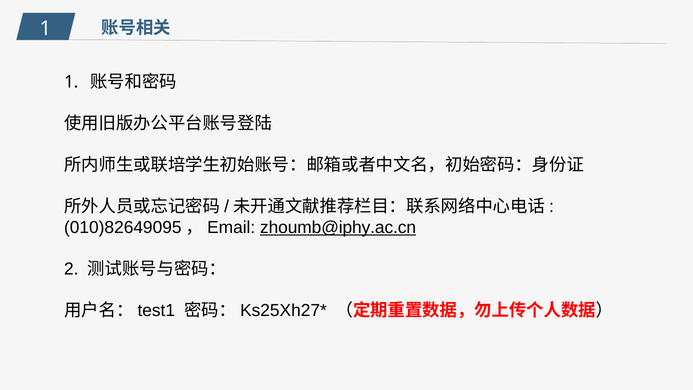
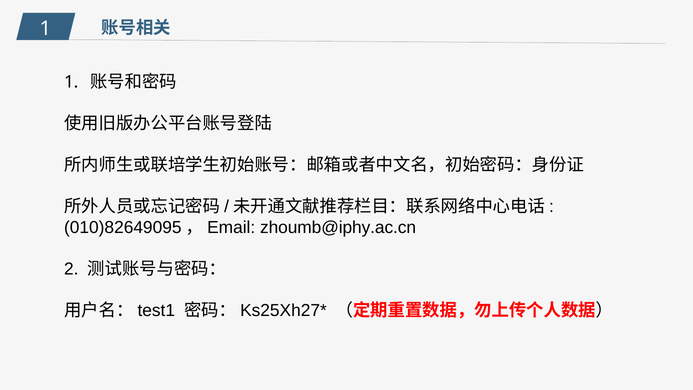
zhoumb@iphy.ac.cn underline: present -> none
